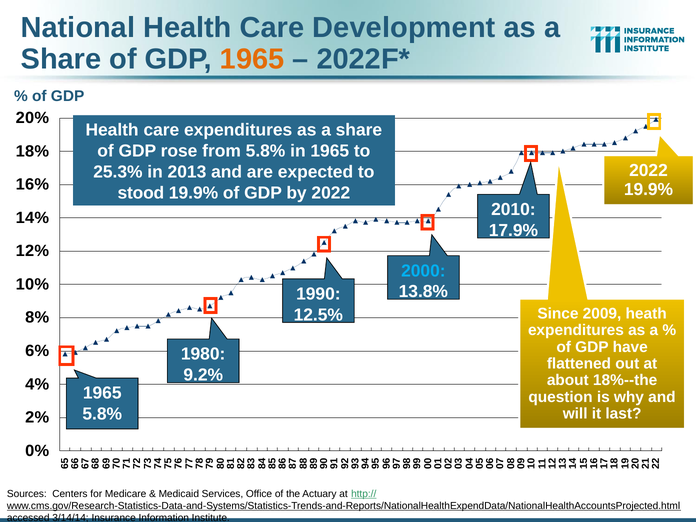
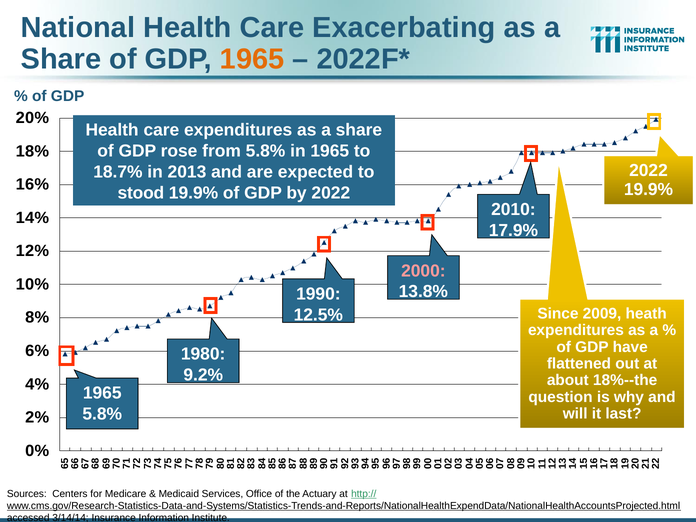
Development: Development -> Exacerbating
25.3%: 25.3% -> 18.7%
2000 colour: light blue -> pink
